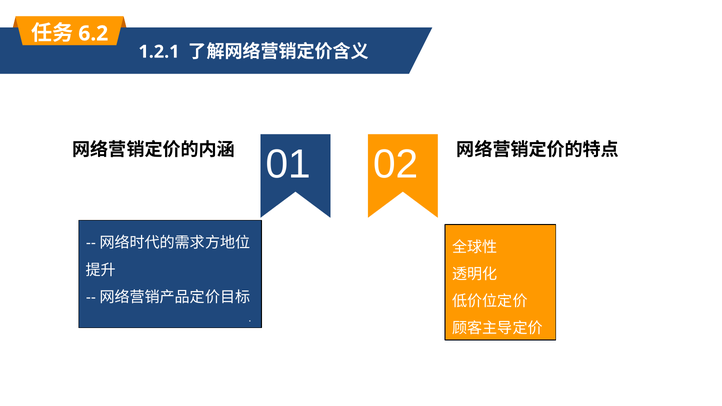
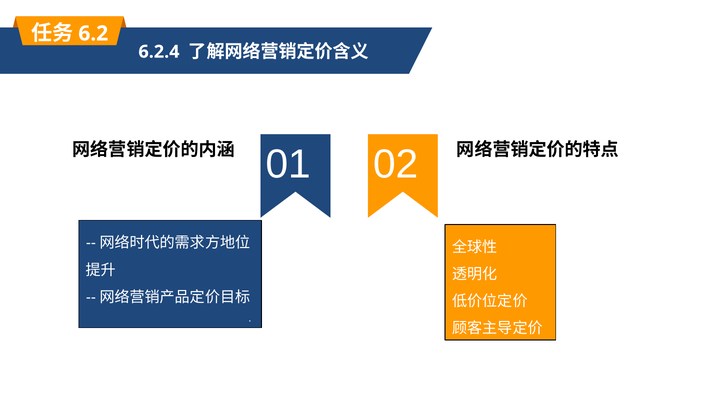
1.2.1: 1.2.1 -> 6.2.4
